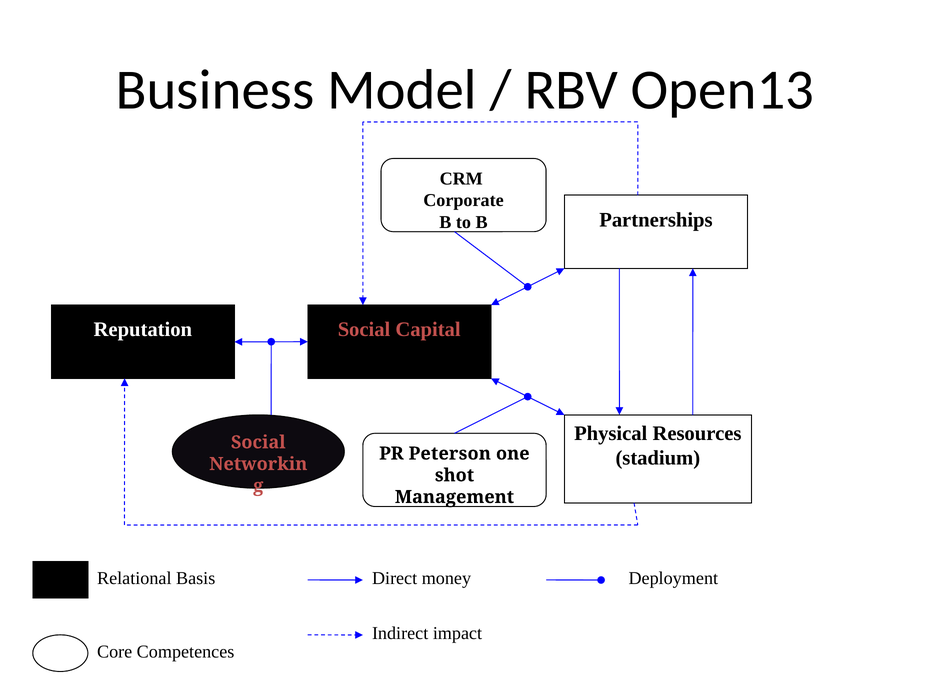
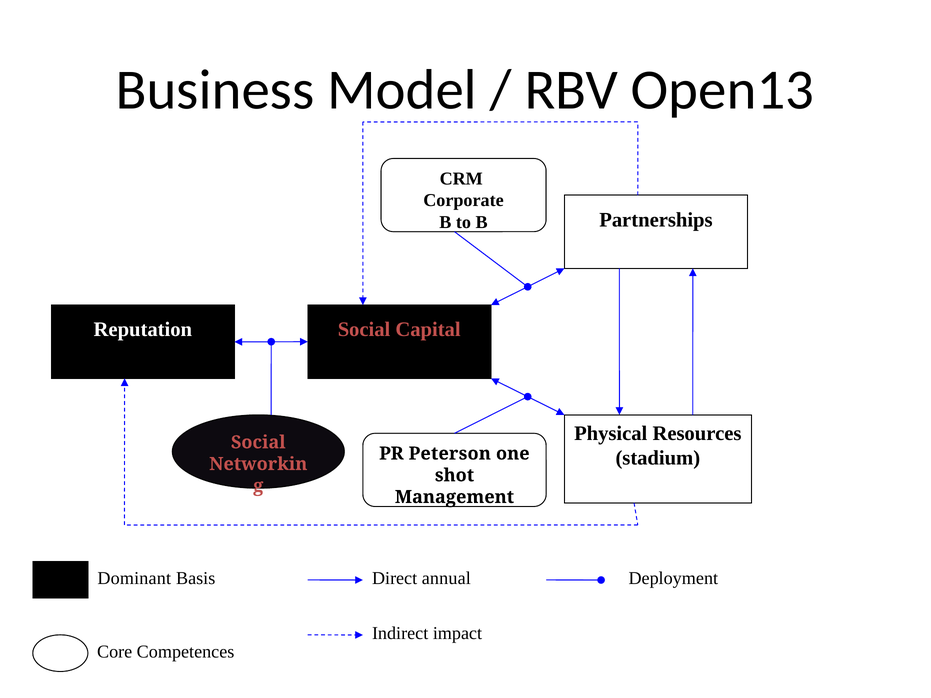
Relational: Relational -> Dominant
money: money -> annual
